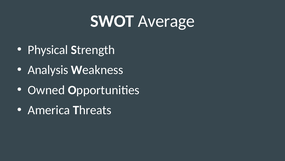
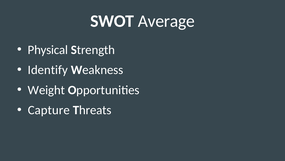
Analysis: Analysis -> Identify
Owned: Owned -> Weight
America: America -> Capture
